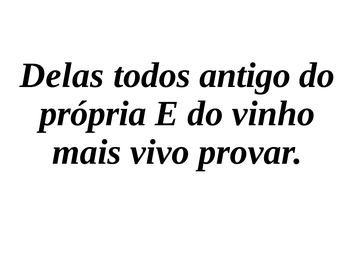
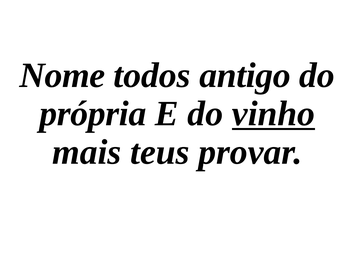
Delas: Delas -> Nome
vinho underline: none -> present
vivo: vivo -> teus
